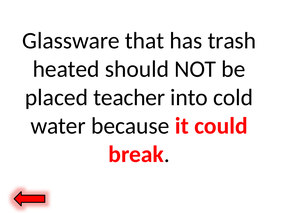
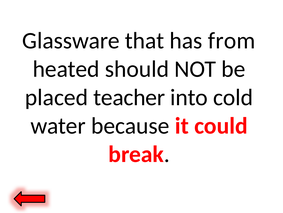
trash: trash -> from
